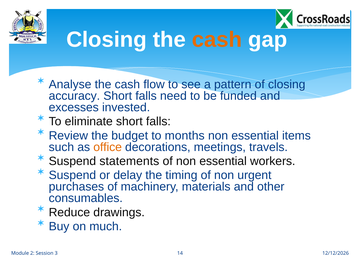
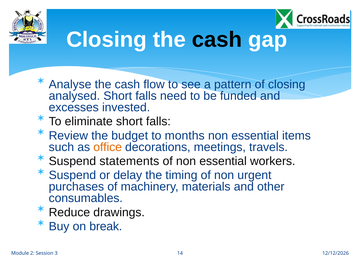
cash at (217, 40) colour: orange -> black
accuracy: accuracy -> analysed
much: much -> break
